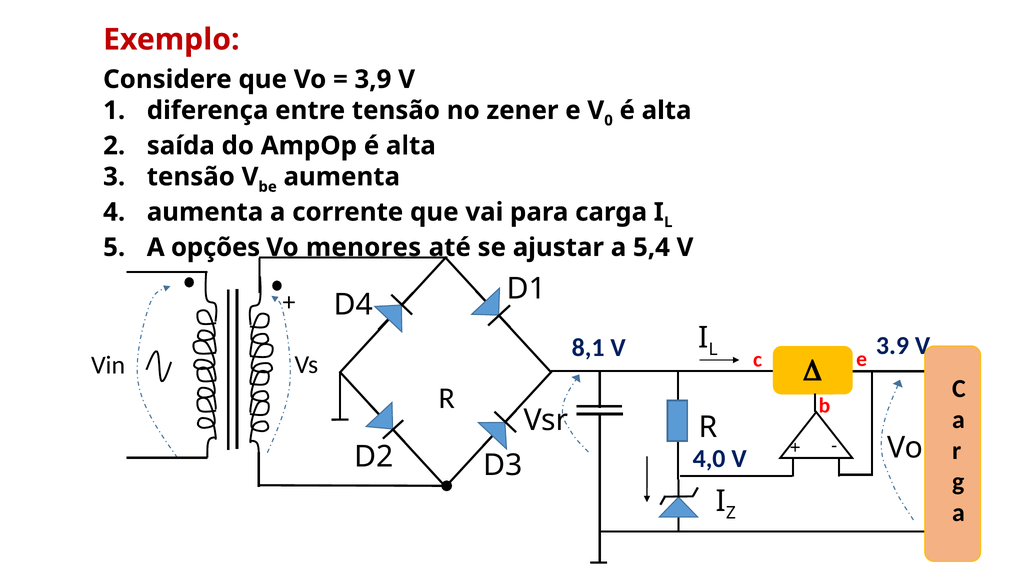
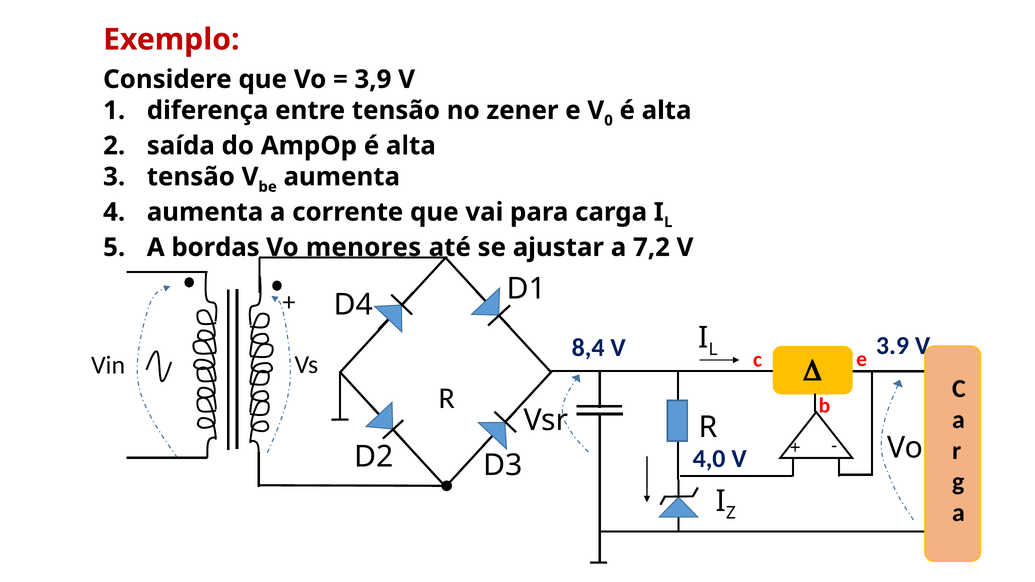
opções: opções -> bordas
5,4: 5,4 -> 7,2
8,1: 8,1 -> 8,4
